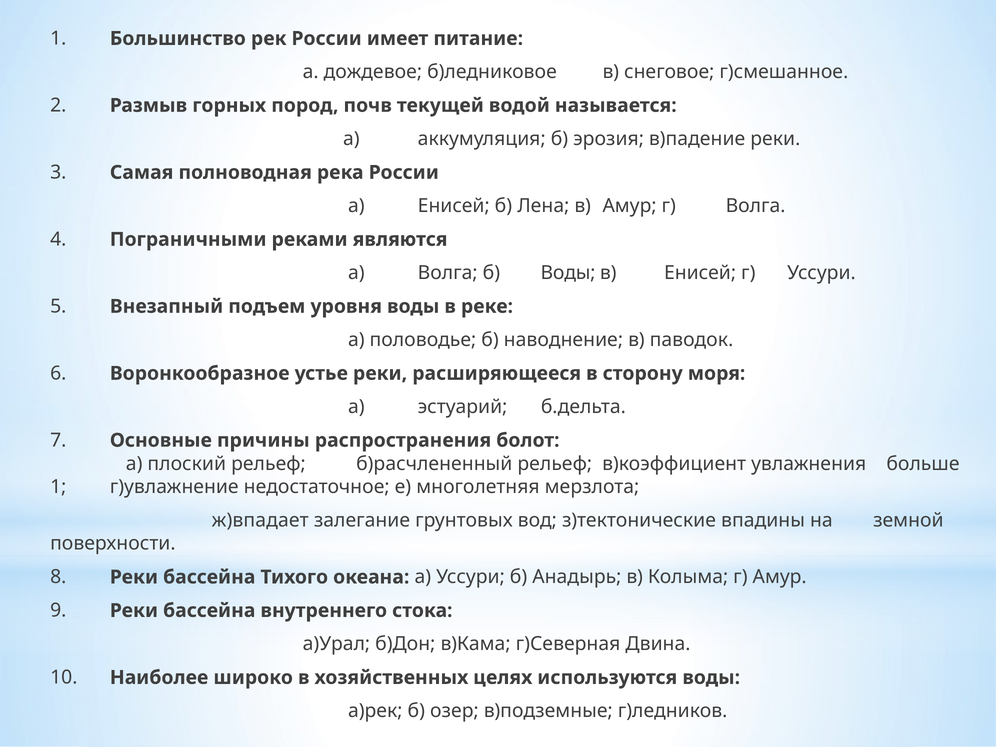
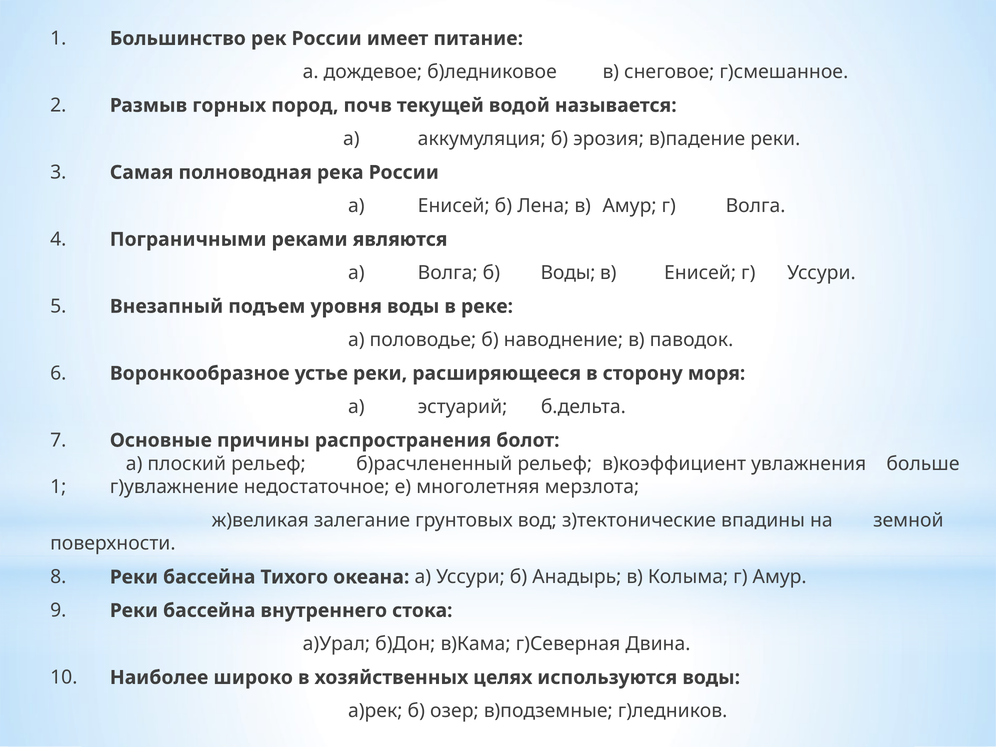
ж)впадает: ж)впадает -> ж)великая
